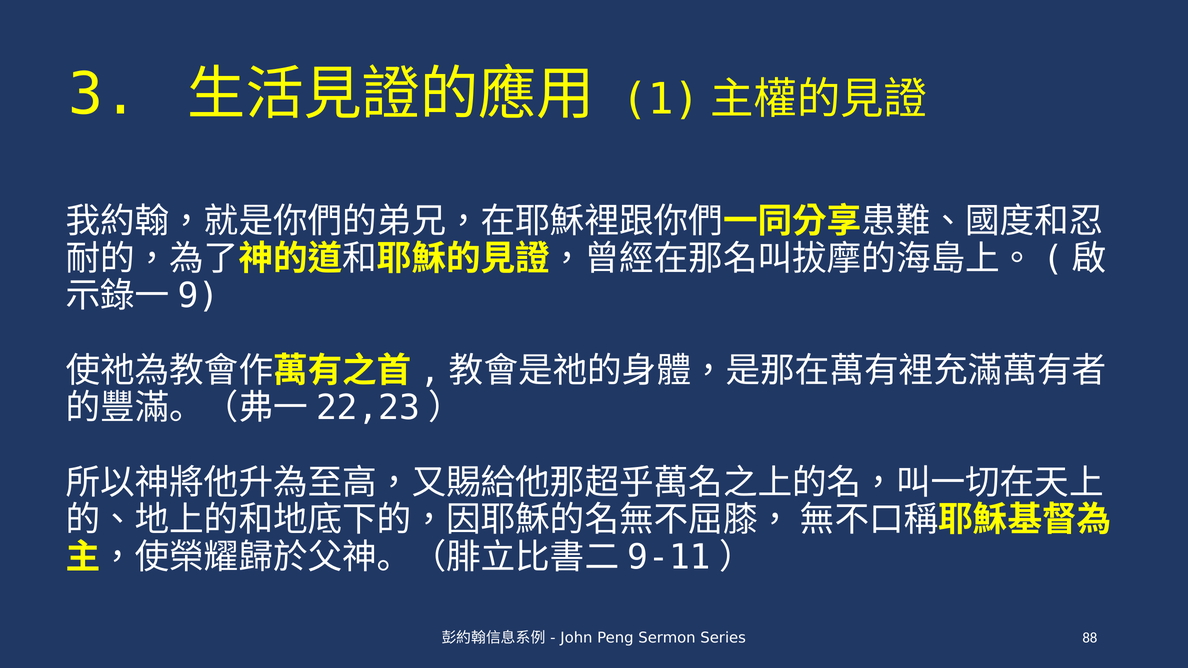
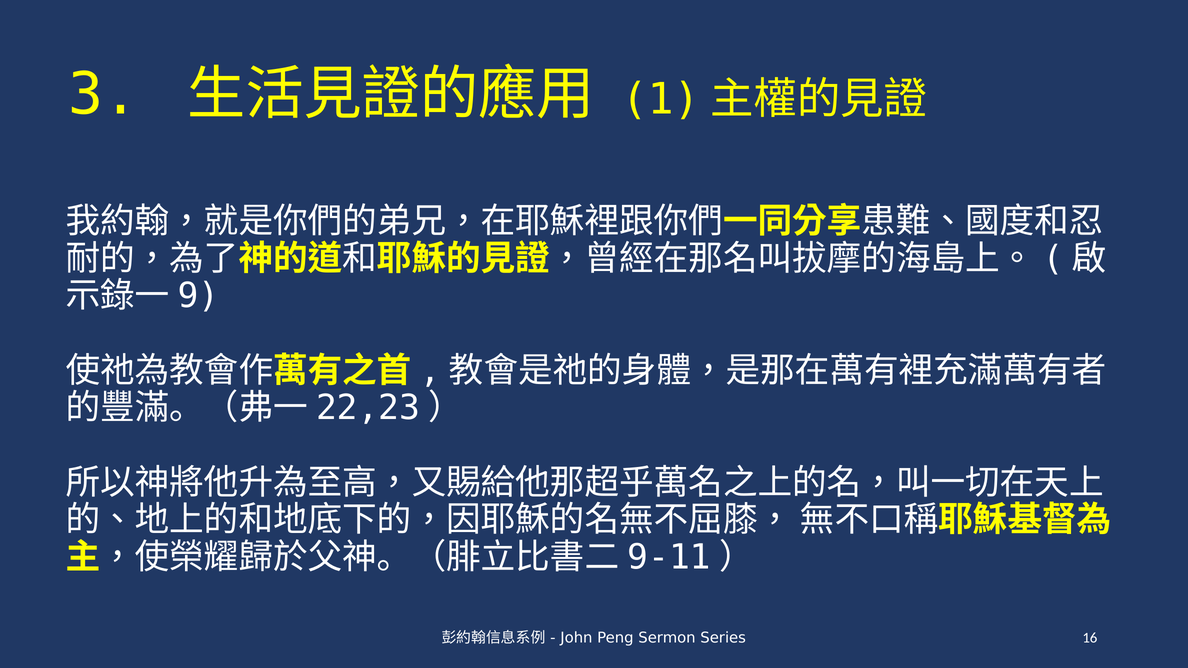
88: 88 -> 16
